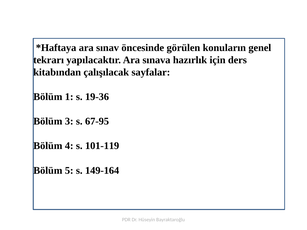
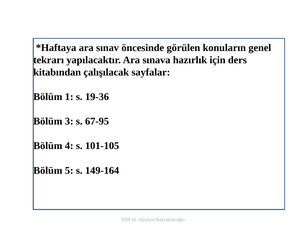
101-119: 101-119 -> 101-105
